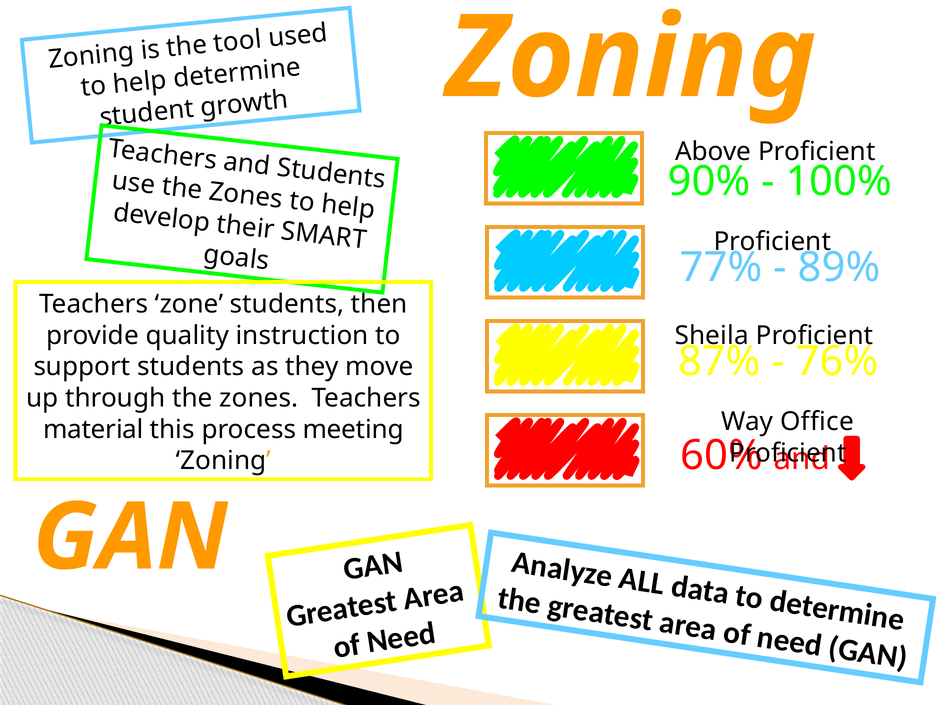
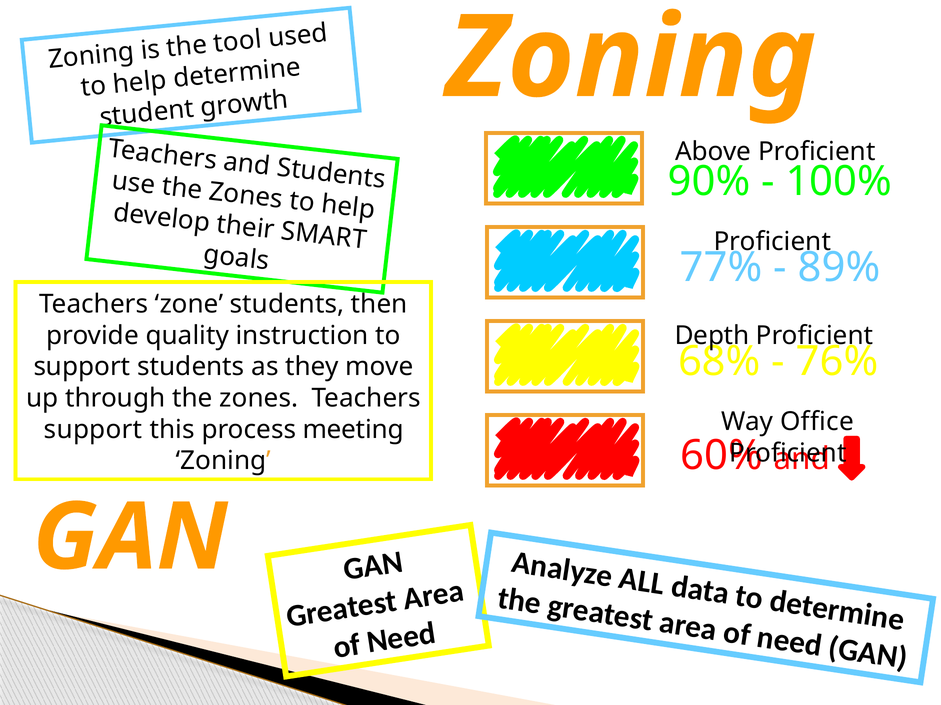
Sheila: Sheila -> Depth
87%: 87% -> 68%
material at (93, 430): material -> support
